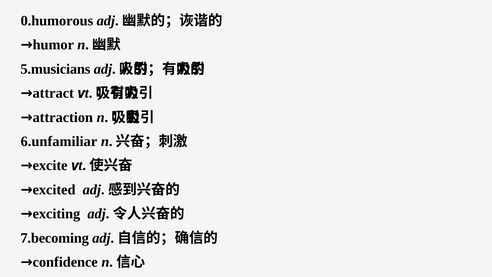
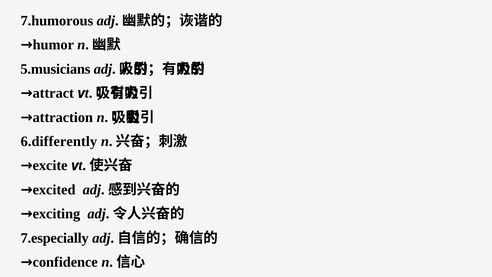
0.humorous: 0.humorous -> 7.humorous
6.unfamiliar: 6.unfamiliar -> 6.differently
7.becoming: 7.becoming -> 7.especially
